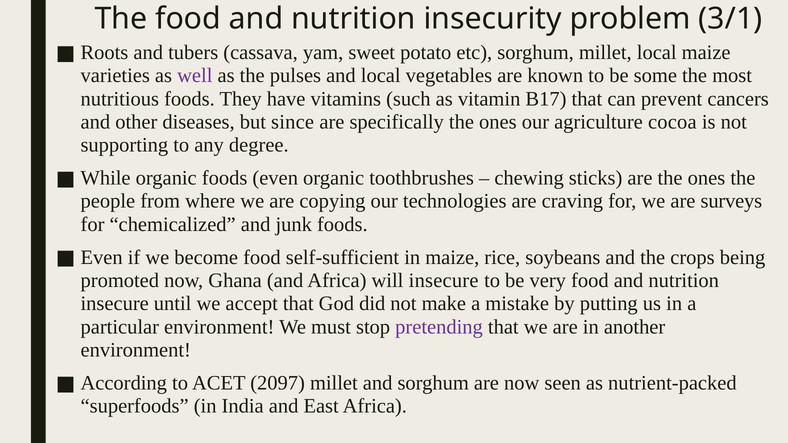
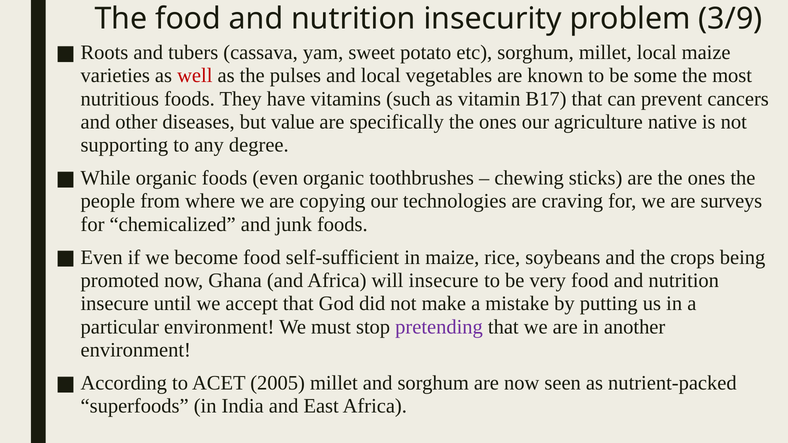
3/1: 3/1 -> 3/9
well colour: purple -> red
since: since -> value
cocoa: cocoa -> native
2097: 2097 -> 2005
